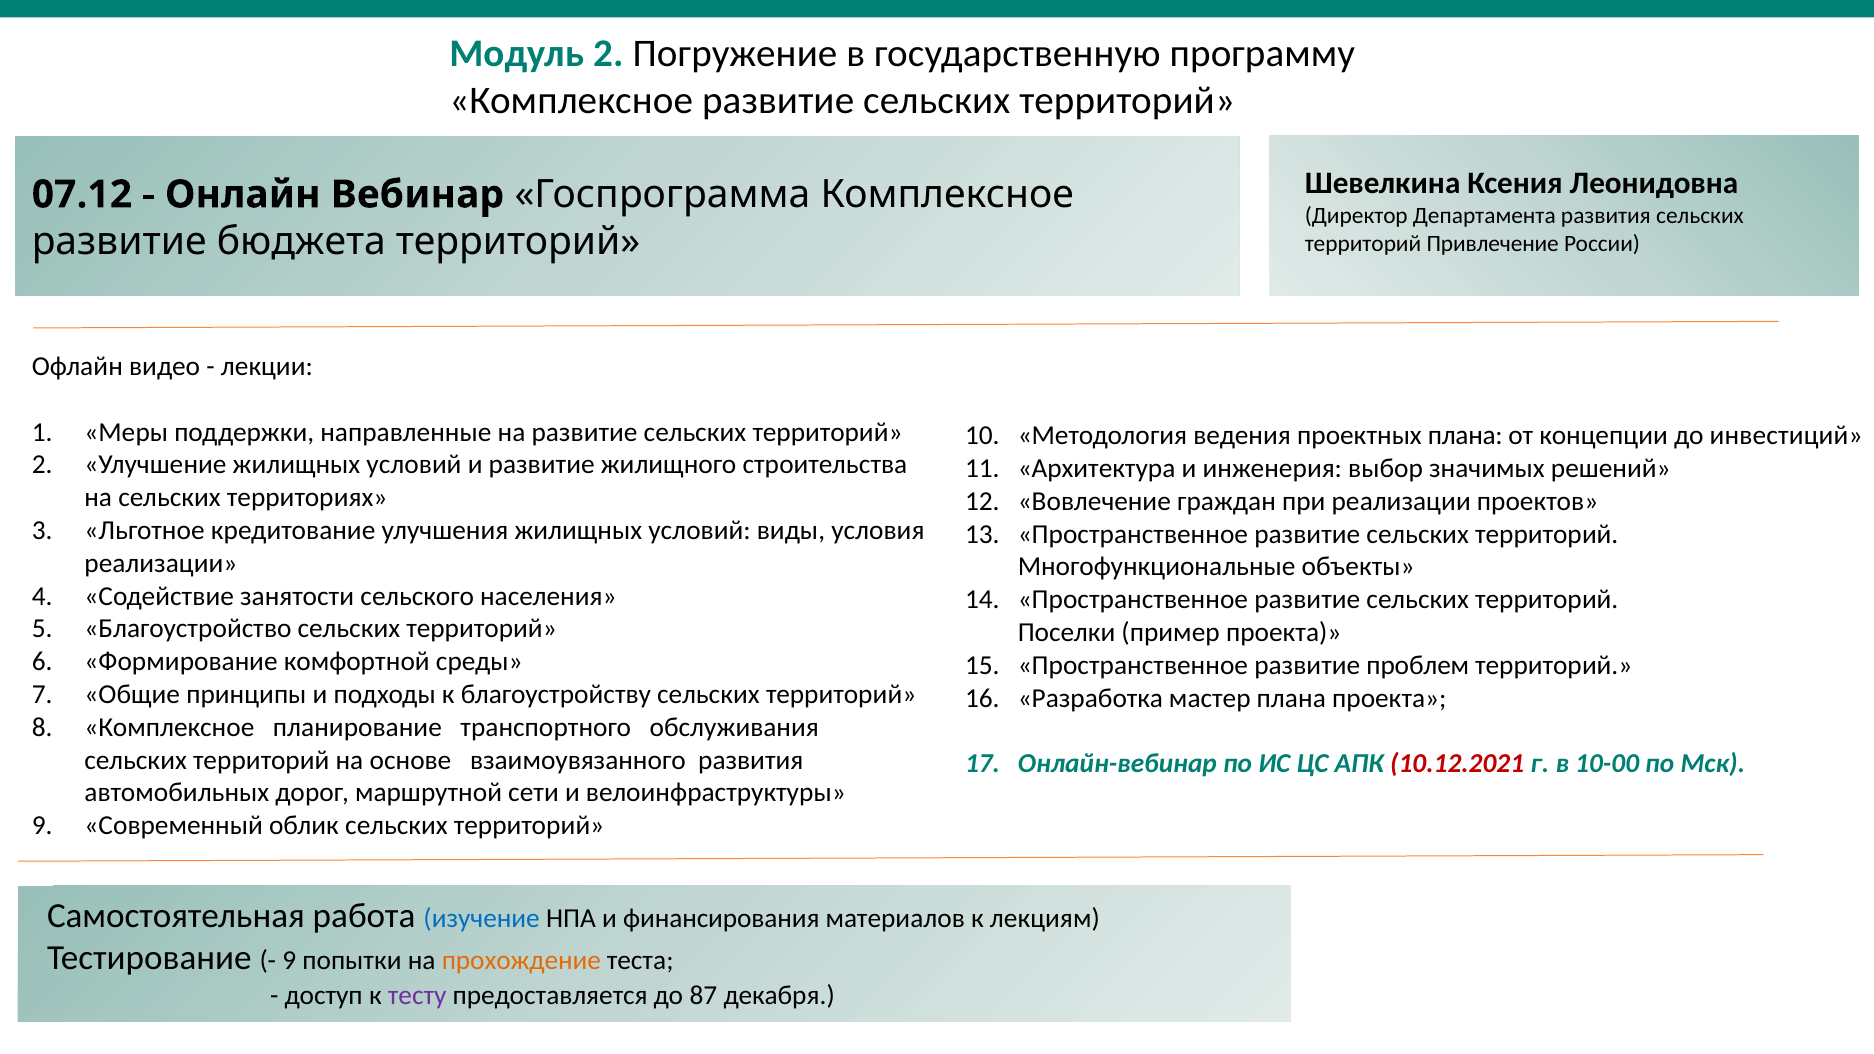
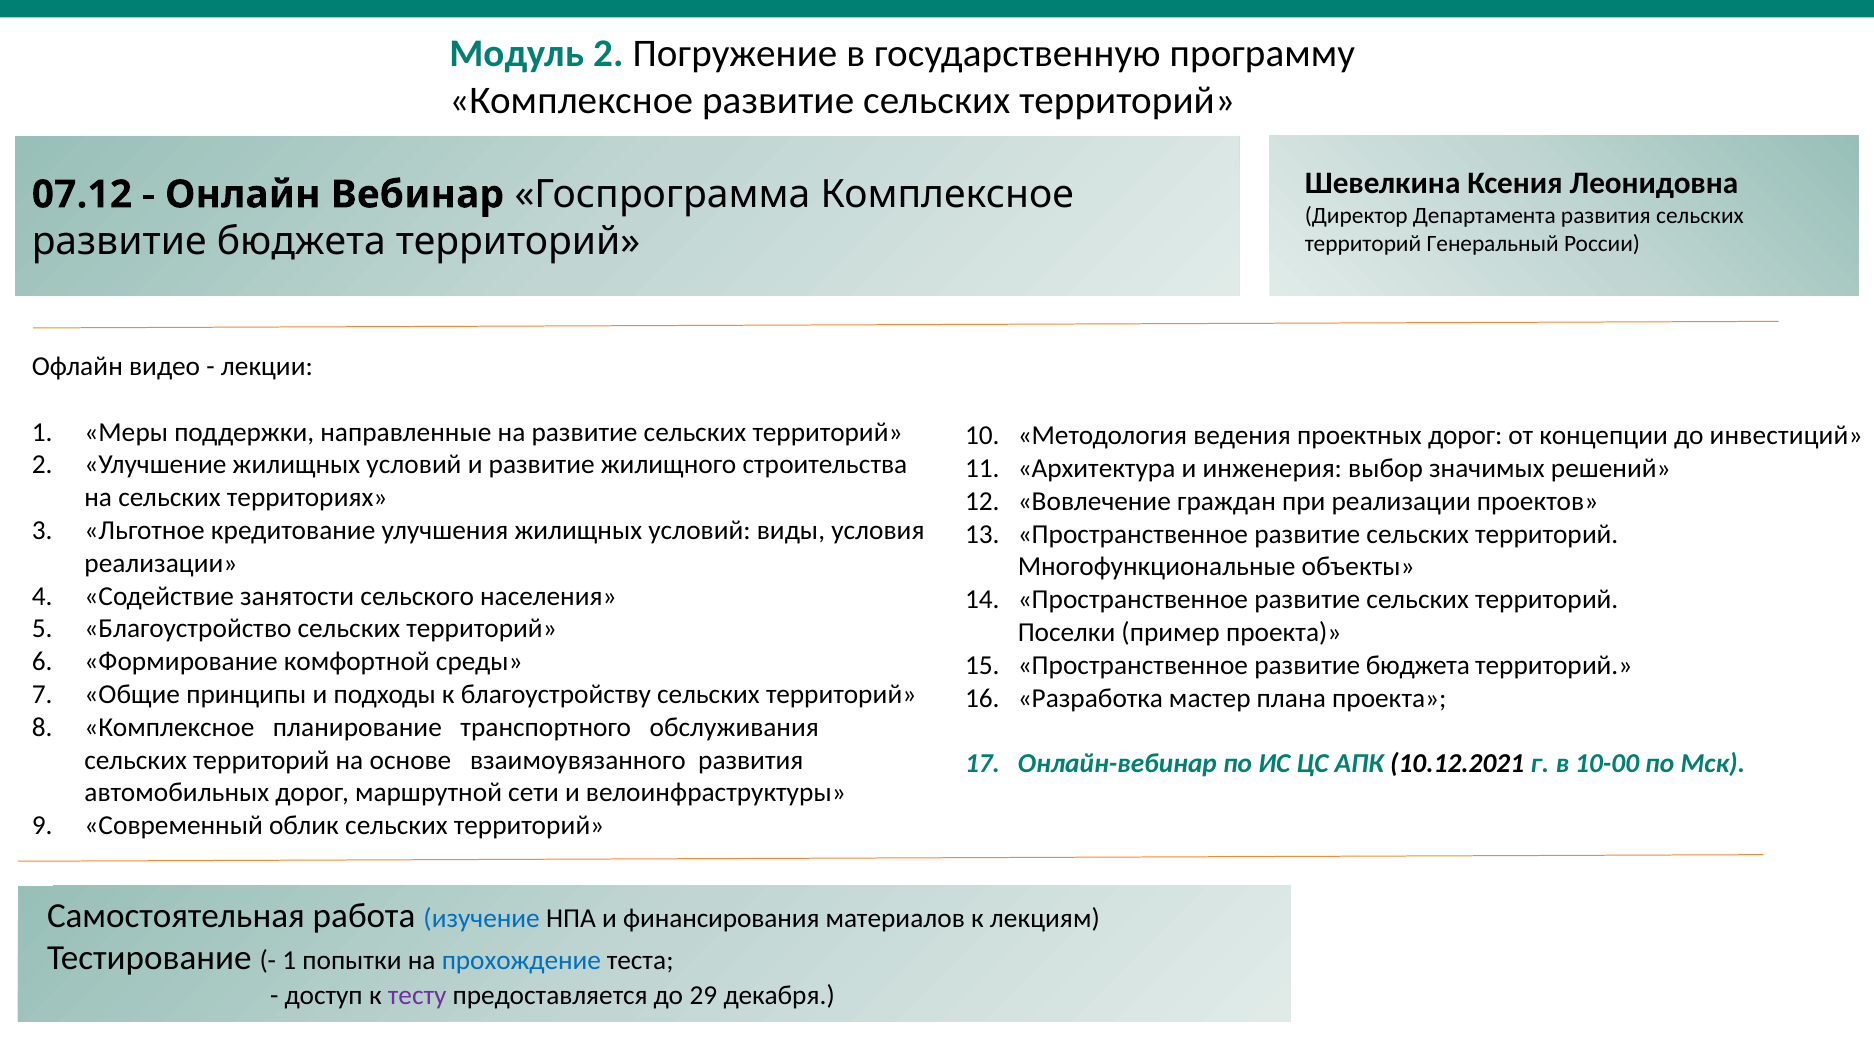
Привлечение: Привлечение -> Генеральный
плана at (1465, 436): плана -> дорог
проблем at (1418, 665): проблем -> бюджета
10.12.2021 colour: red -> black
9 at (289, 961): 9 -> 1
прохождение colour: orange -> blue
87: 87 -> 29
